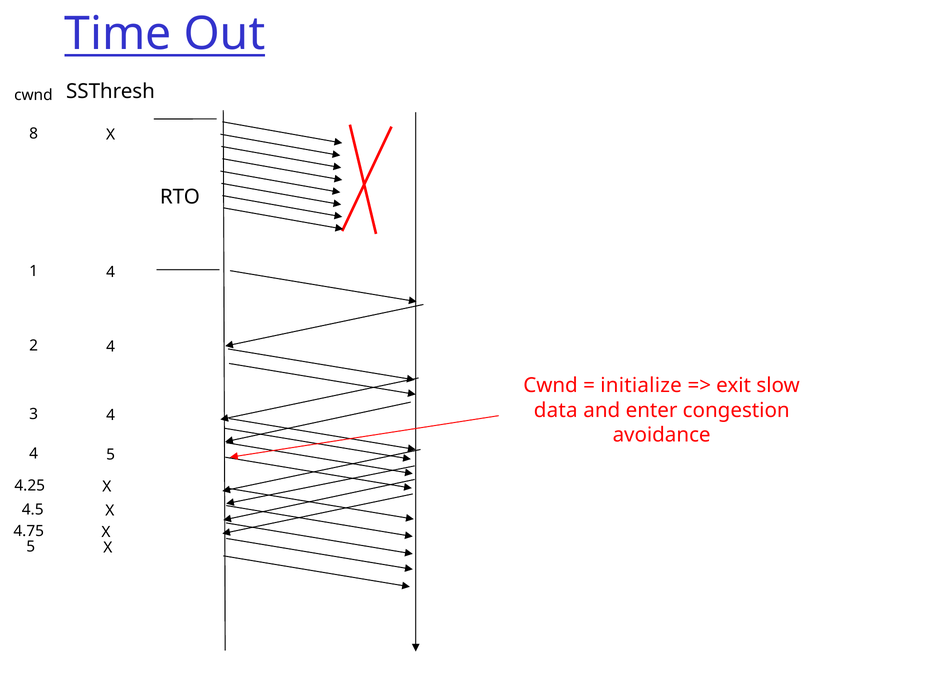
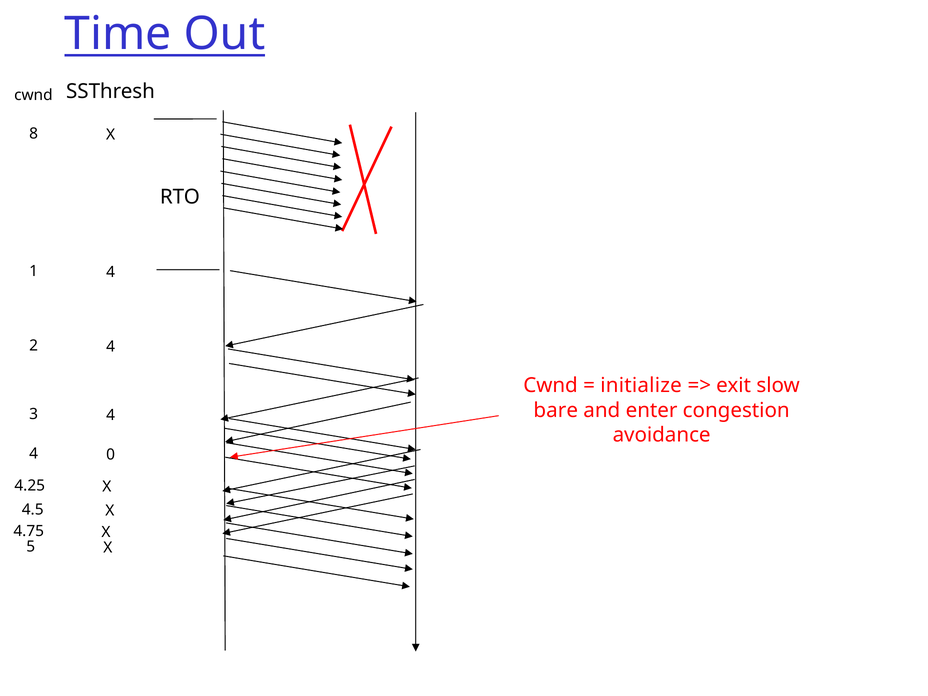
data: data -> bare
4 5: 5 -> 0
